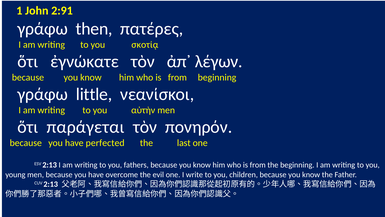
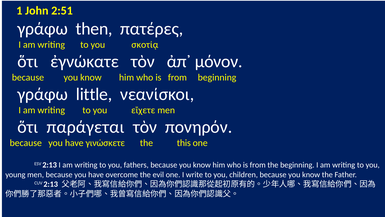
2:91: 2:91 -> 2:51
λέγων: λέγων -> μόνον
αὐτὴν: αὐτὴν -> εἴχετε
perfected: perfected -> γινώσκετε
last: last -> this
